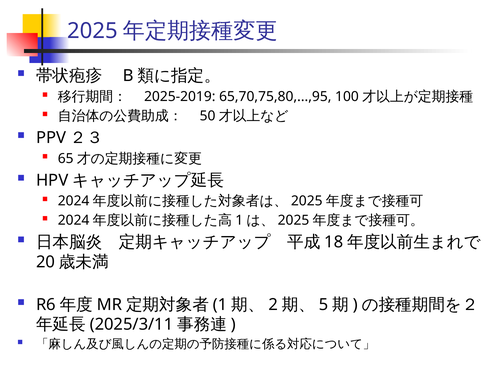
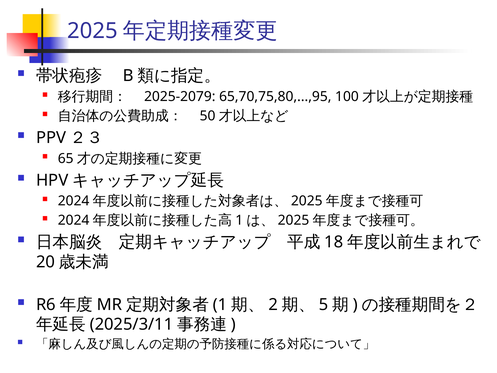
2025-2019: 2025-2019 -> 2025-2079
